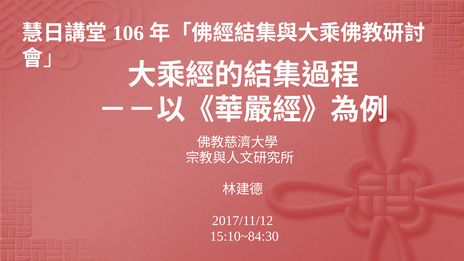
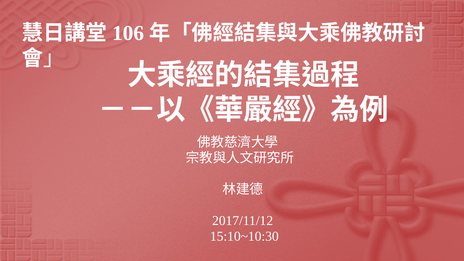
15:10~84:30: 15:10~84:30 -> 15:10~10:30
